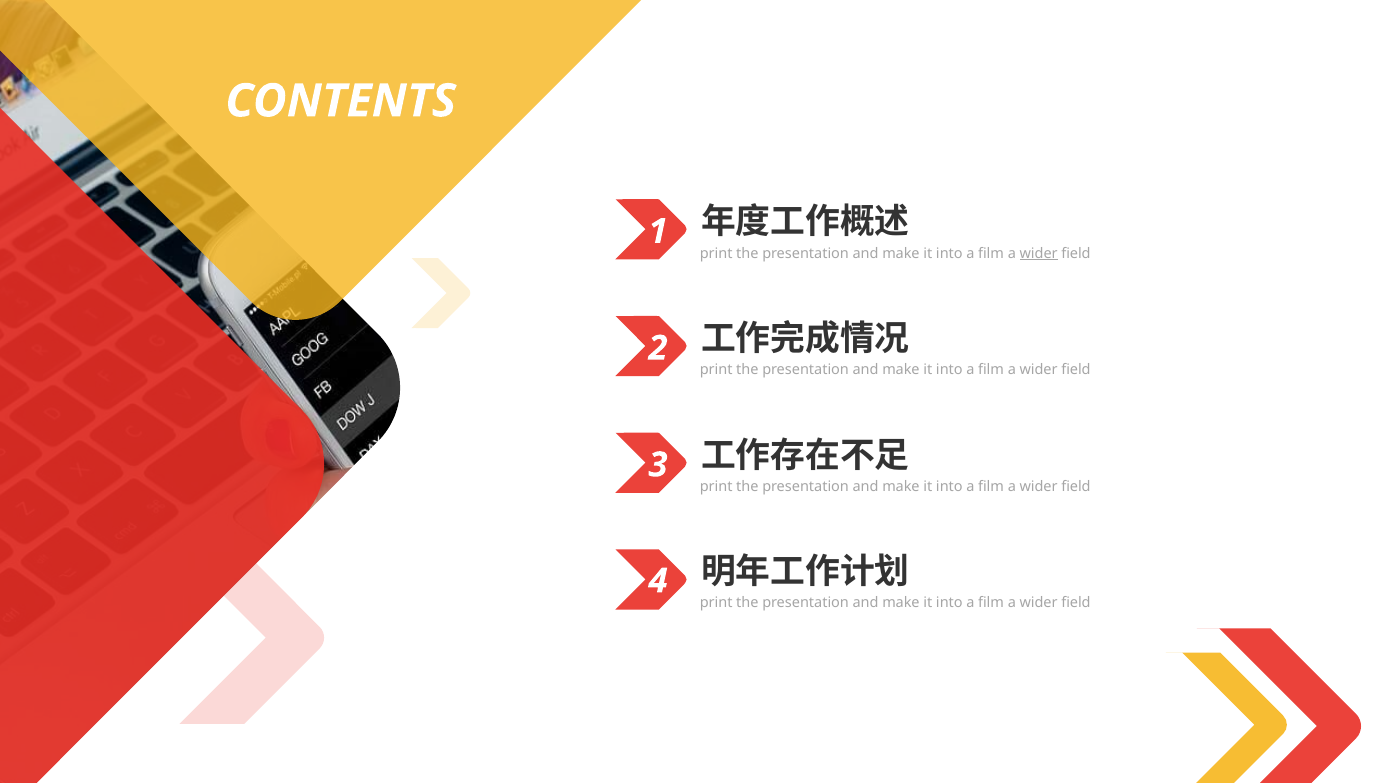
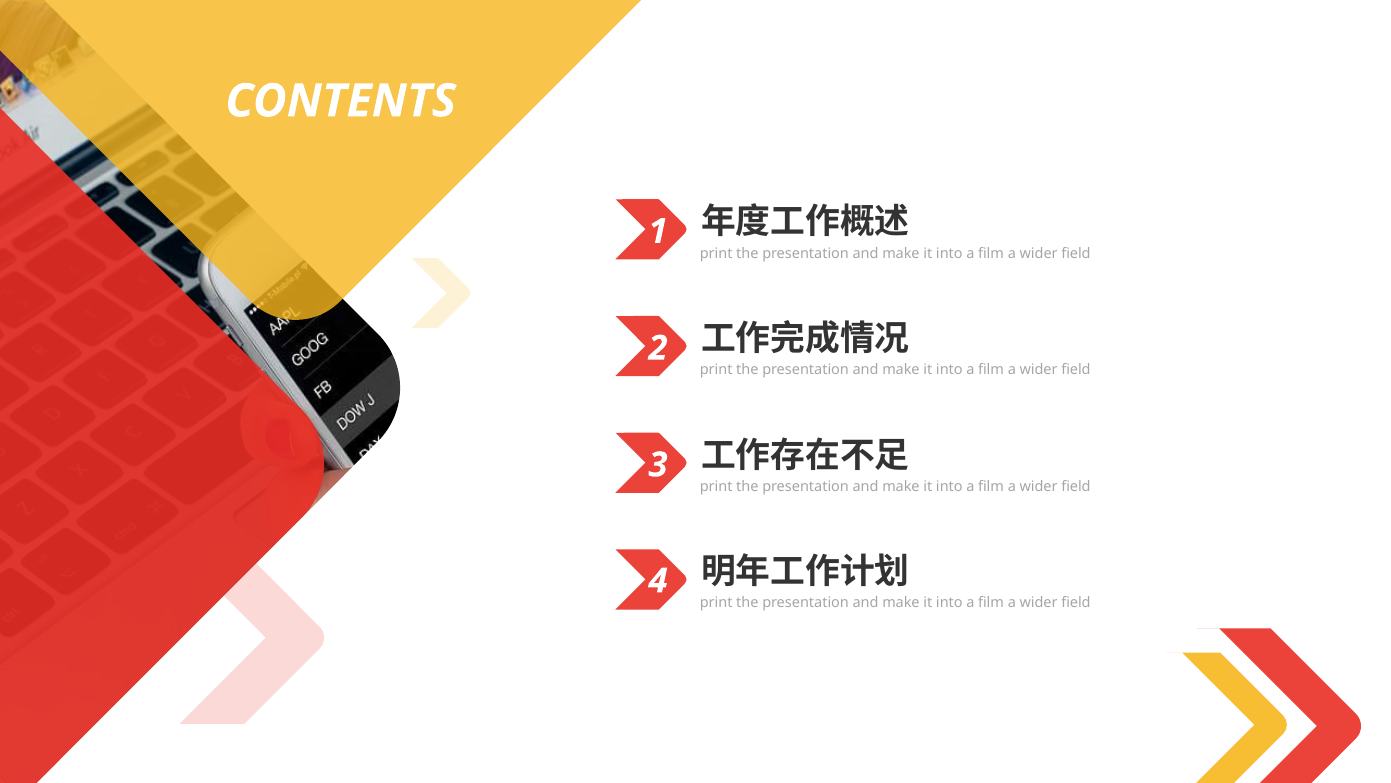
wider at (1039, 253) underline: present -> none
